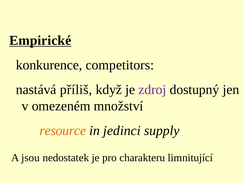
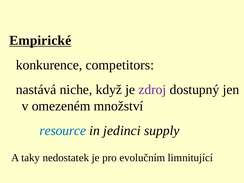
příliš: příliš -> niche
resource colour: orange -> blue
jsou: jsou -> taky
charakteru: charakteru -> evolučním
